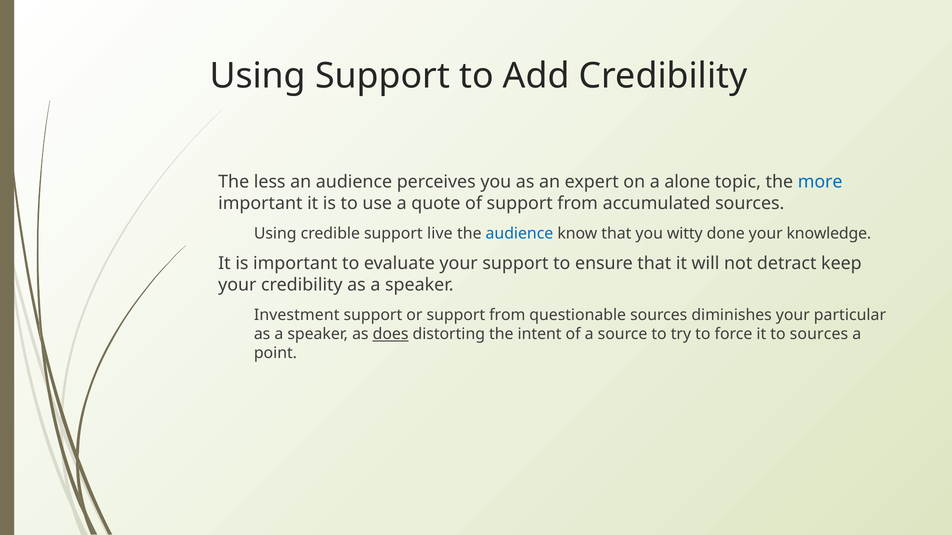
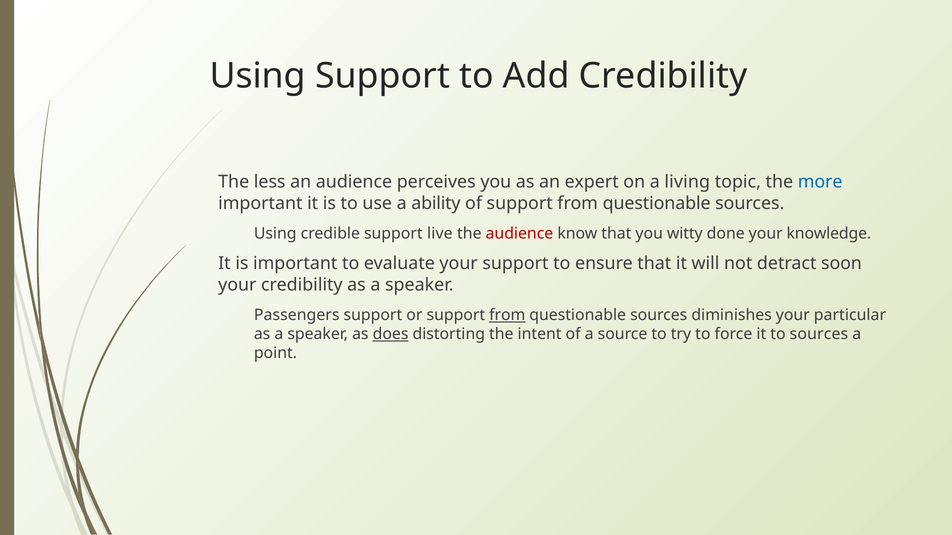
alone: alone -> living
quote: quote -> ability
of support from accumulated: accumulated -> questionable
audience at (519, 234) colour: blue -> red
keep: keep -> soon
Investment: Investment -> Passengers
from at (507, 315) underline: none -> present
